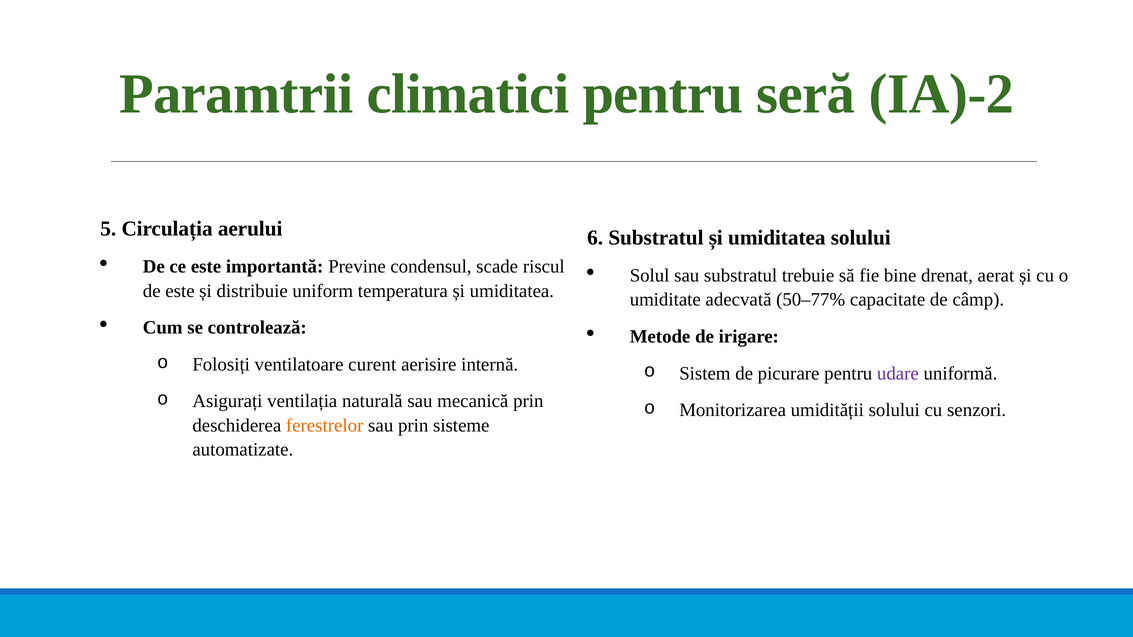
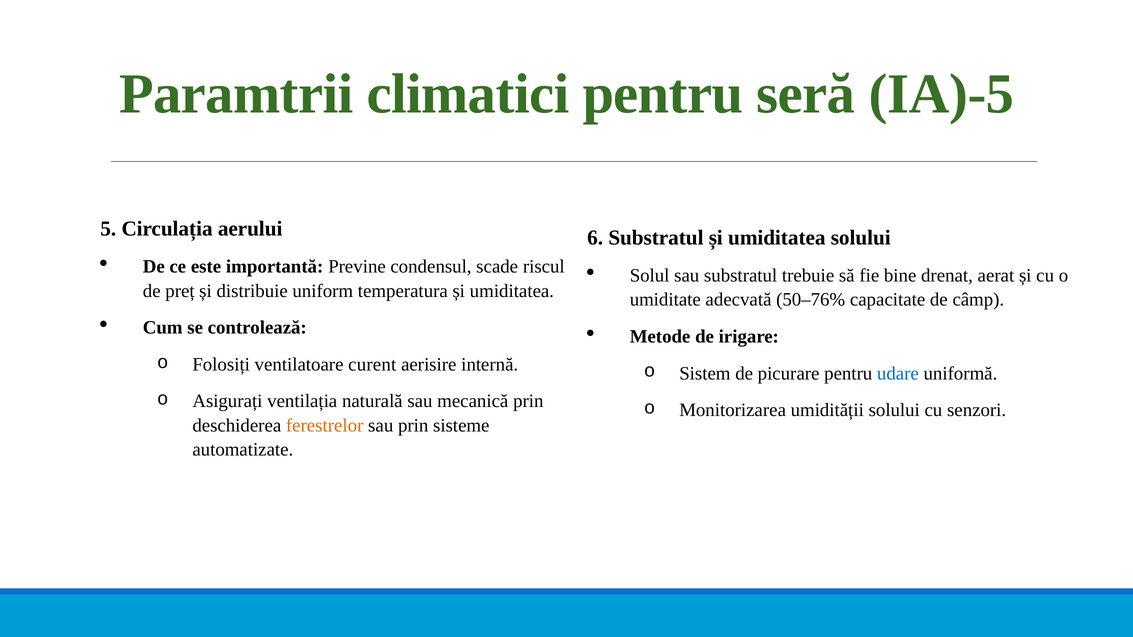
IA)-2: IA)-2 -> IA)-5
de este: este -> preț
50–77%: 50–77% -> 50–76%
udare colour: purple -> blue
